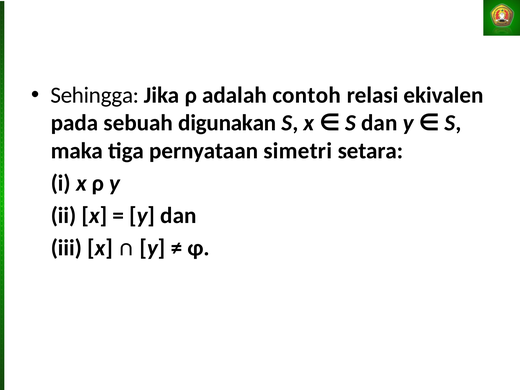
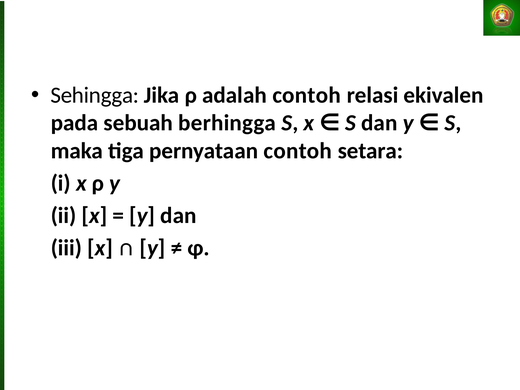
digunakan: digunakan -> berhingga
pernyataan simetri: simetri -> contoh
